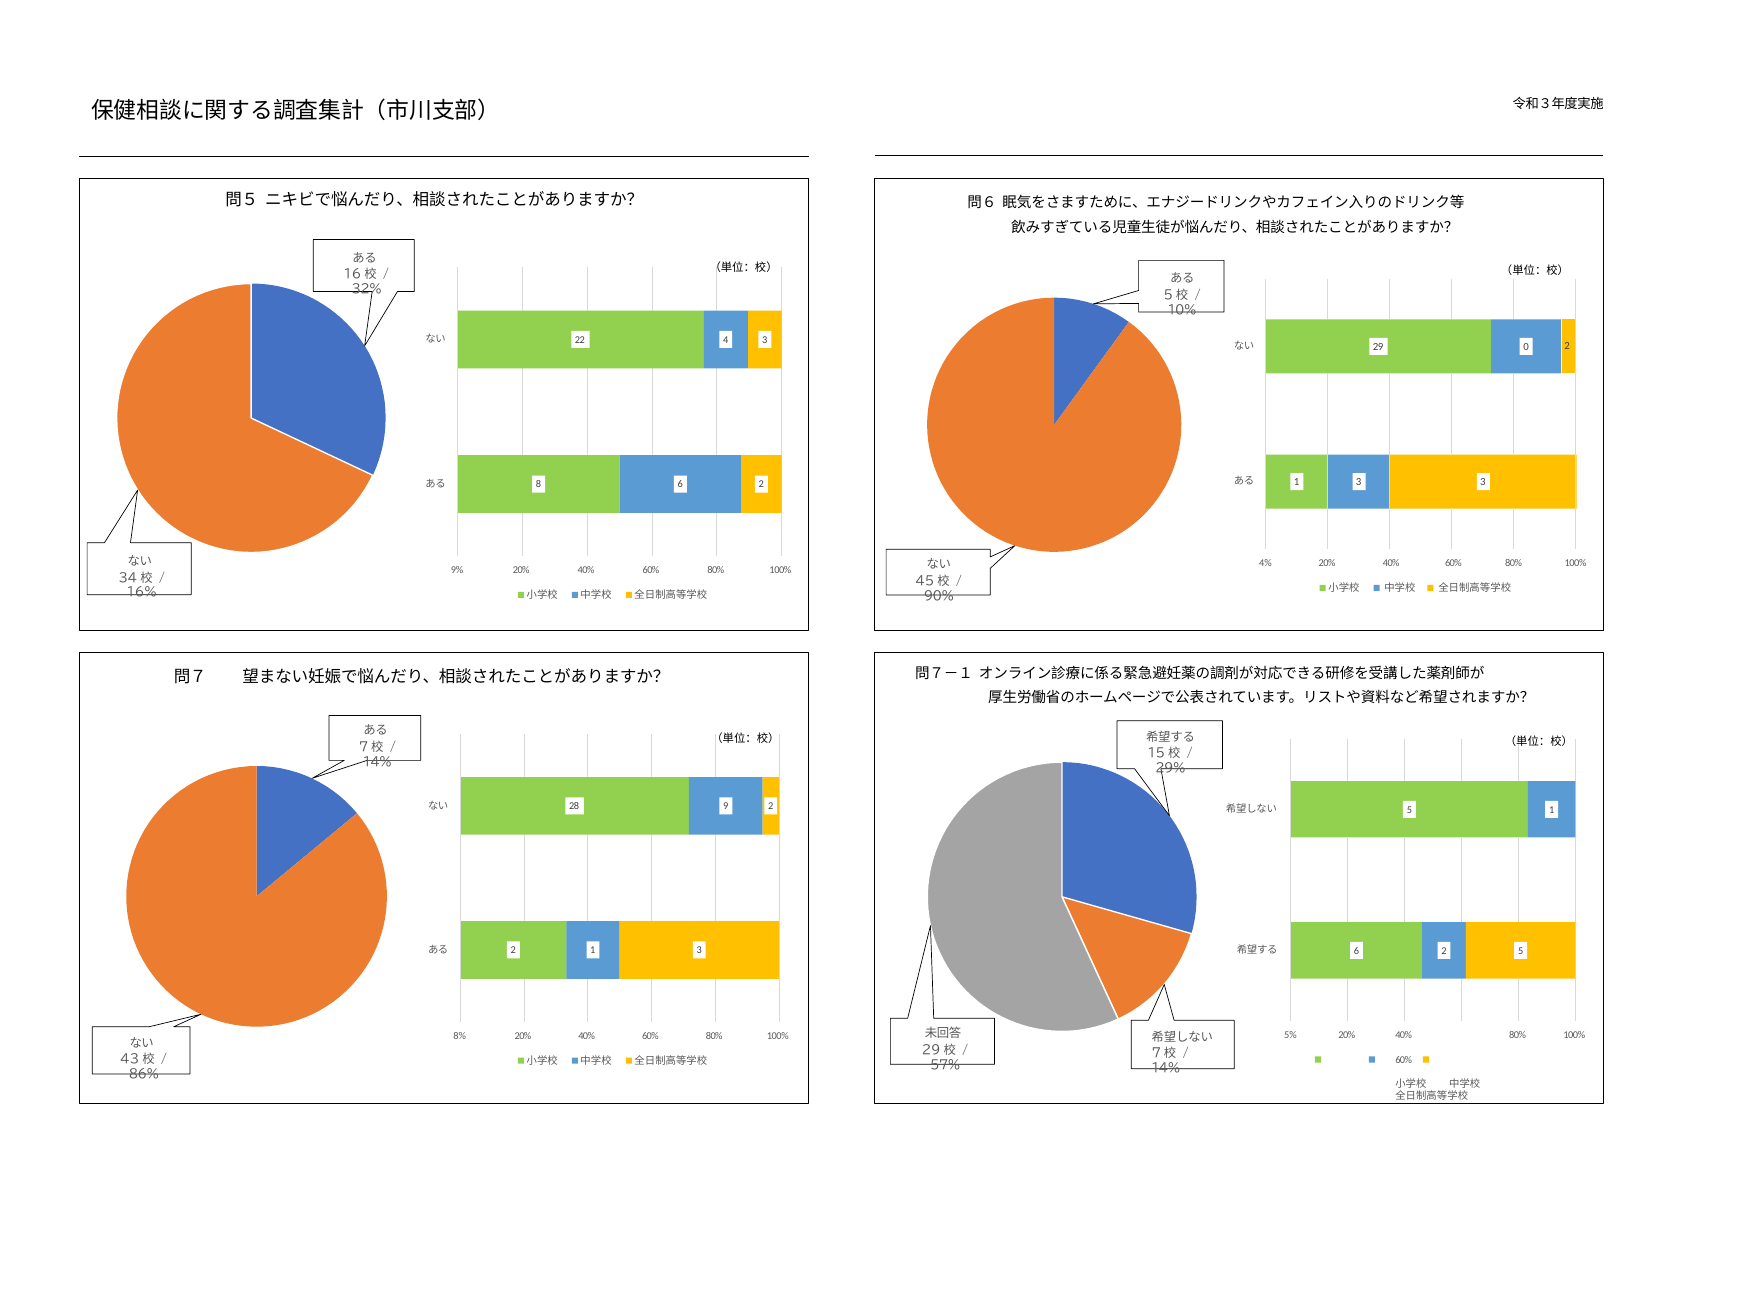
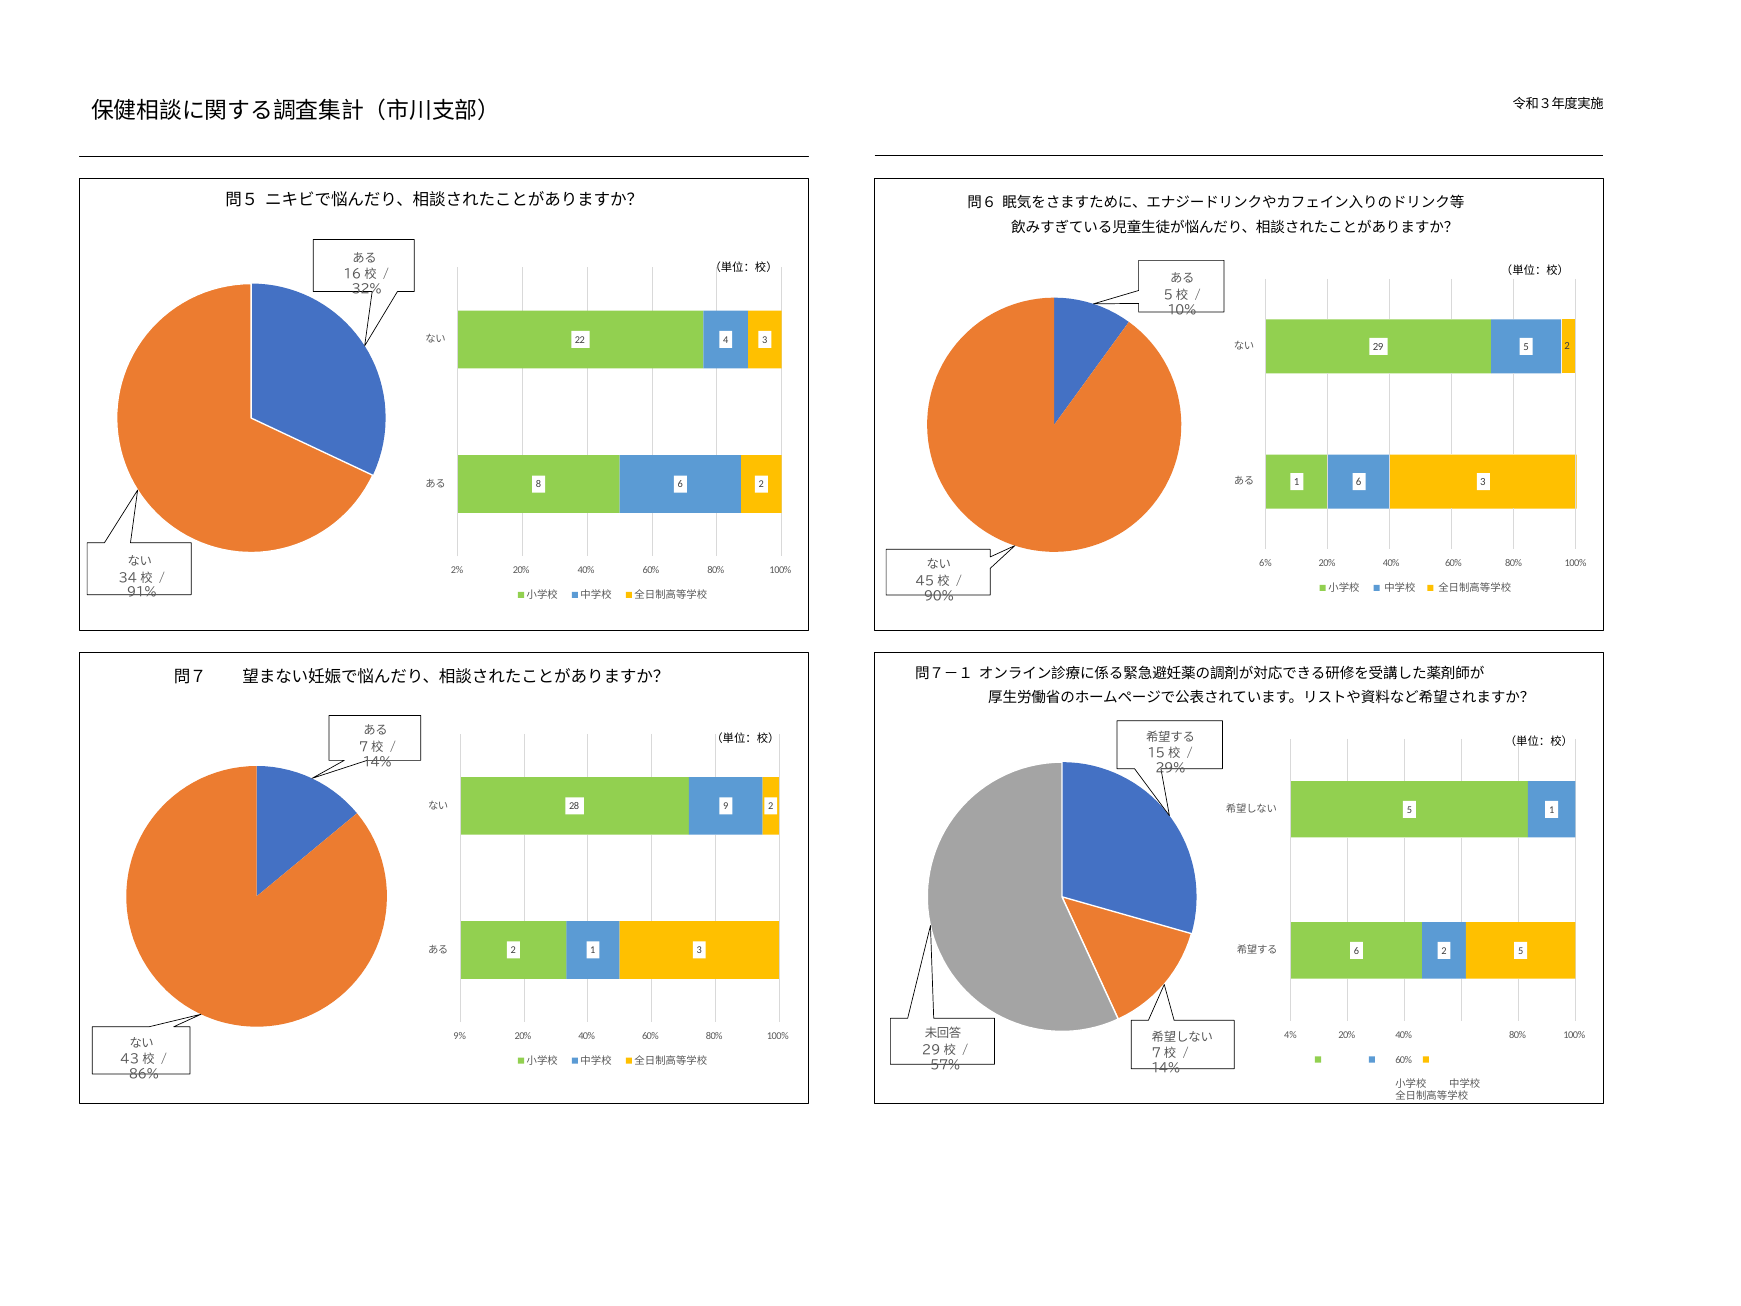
29 0: 0 -> 5
1 3: 3 -> 6
4%: 4% -> 6%
9%: 9% -> 2%
16%: 16% -> 91%
5%: 5% -> 4%
8%: 8% -> 9%
